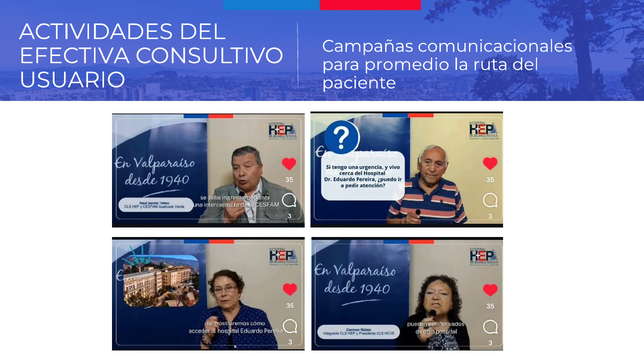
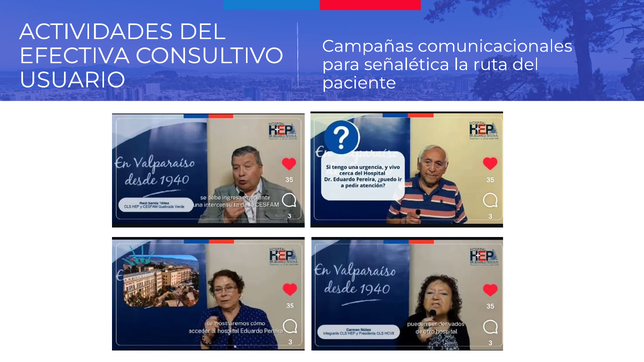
promedio: promedio -> señalética
